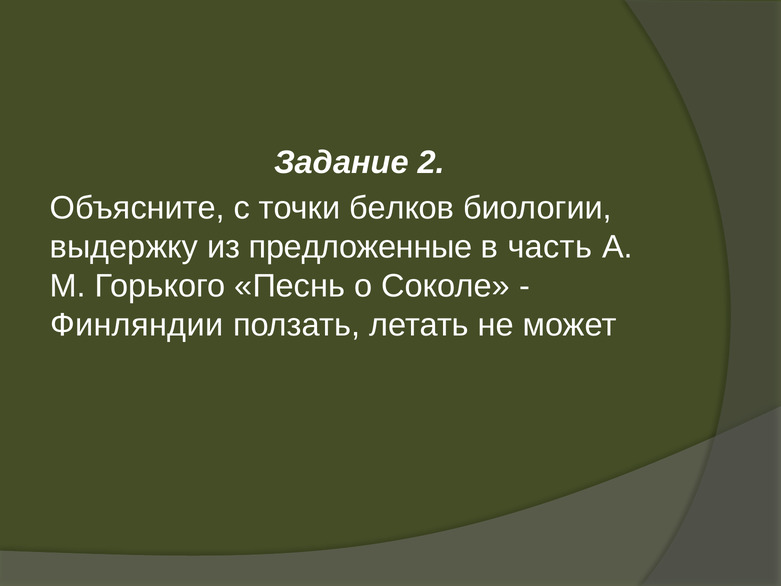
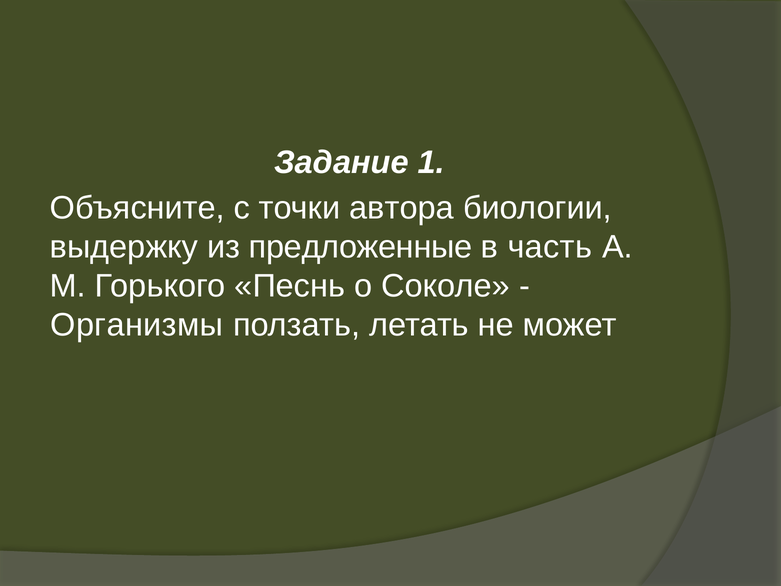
2: 2 -> 1
белков: белков -> автора
Финляндии: Финляндии -> Организмы
